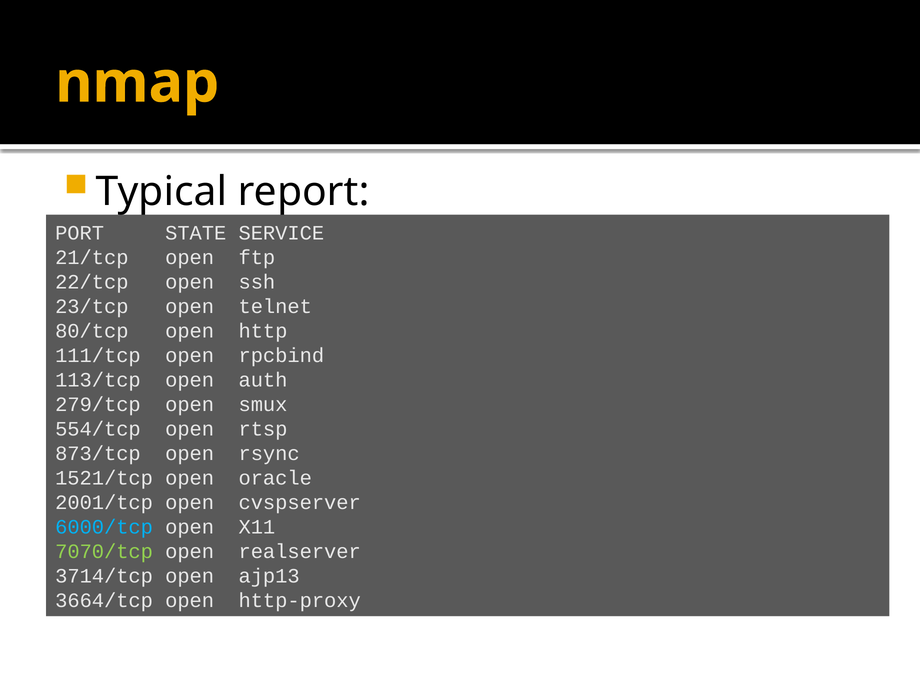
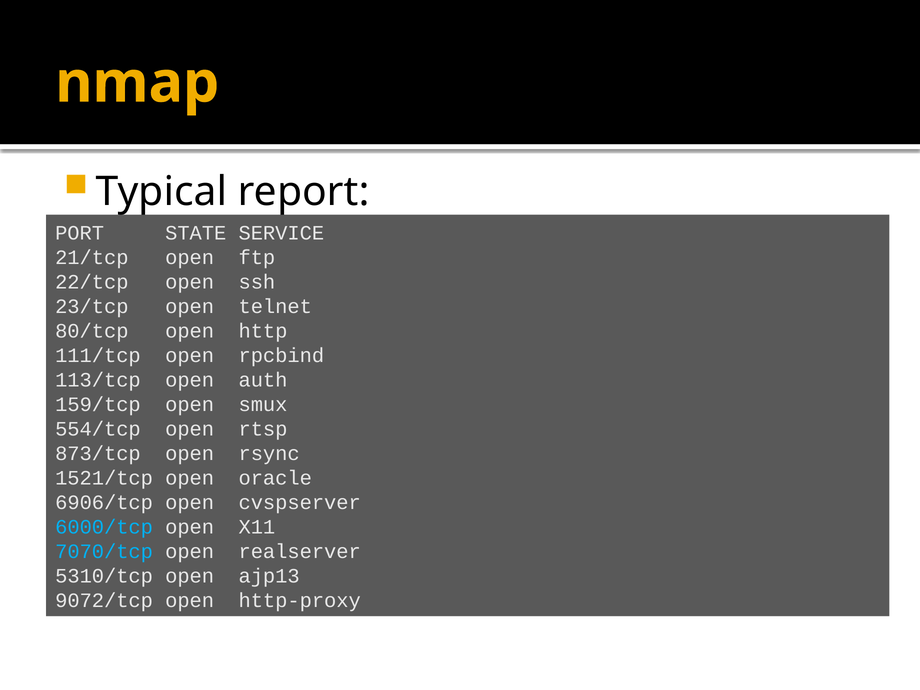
279/tcp: 279/tcp -> 159/tcp
2001/tcp: 2001/tcp -> 6906/tcp
7070/tcp colour: light green -> light blue
3714/tcp: 3714/tcp -> 5310/tcp
3664/tcp: 3664/tcp -> 9072/tcp
